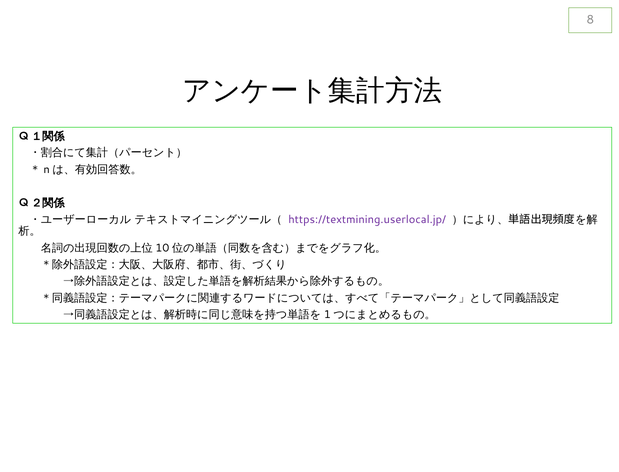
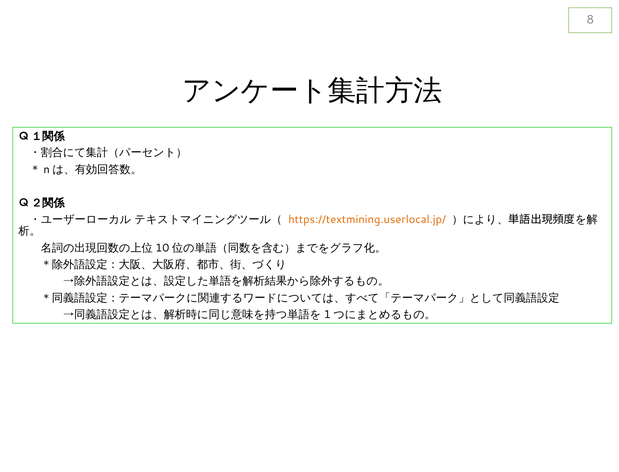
https://textmining.userlocal.jp/ colour: purple -> orange
